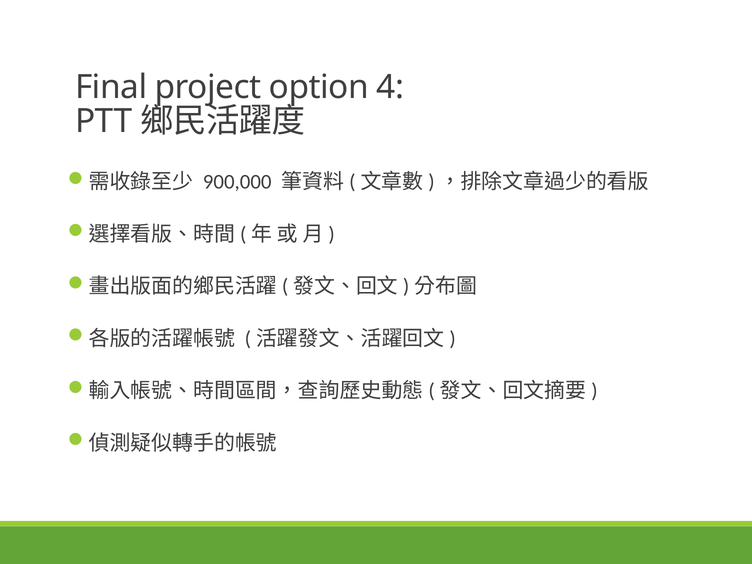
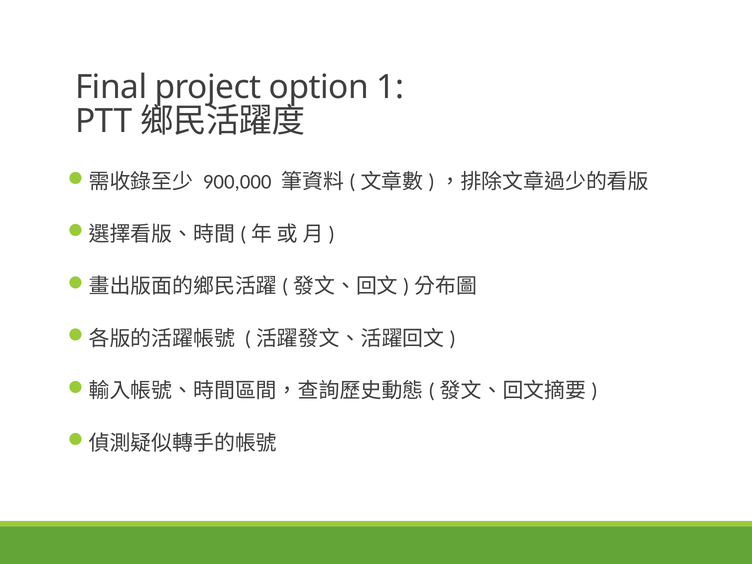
4: 4 -> 1
